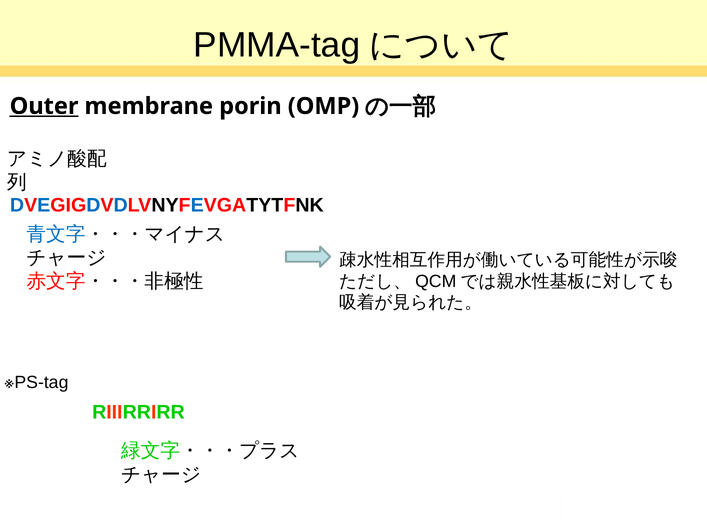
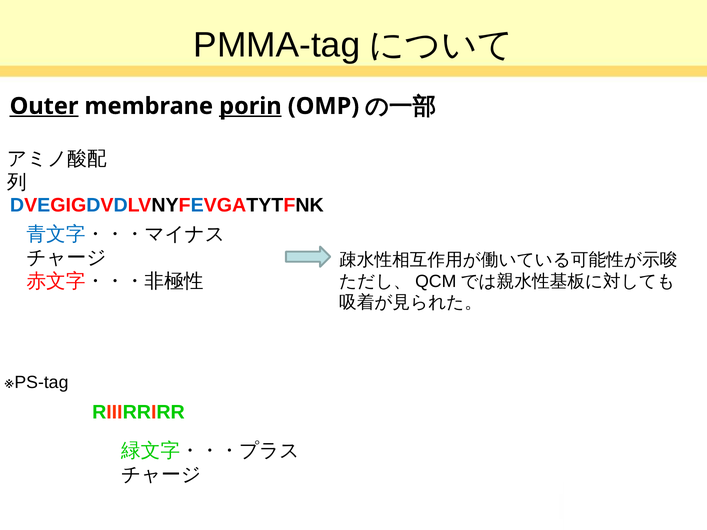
porin underline: none -> present
